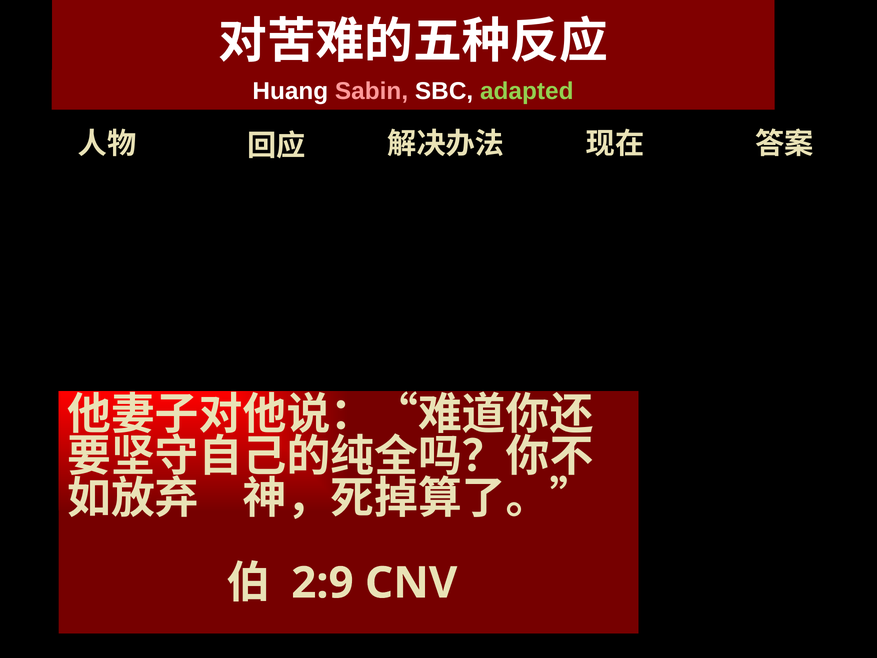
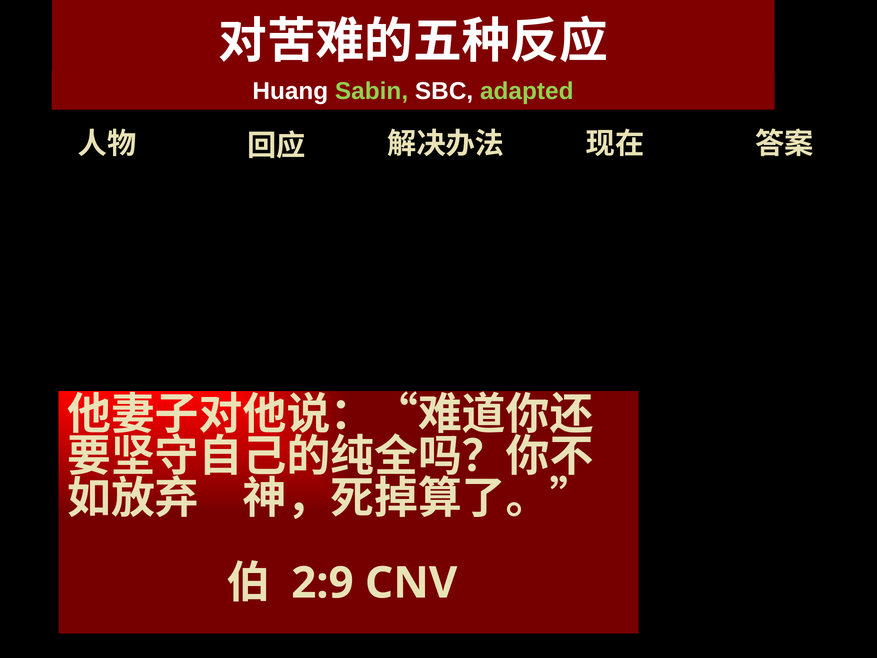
Sabin colour: pink -> light green
